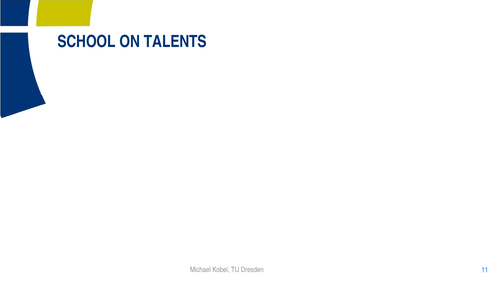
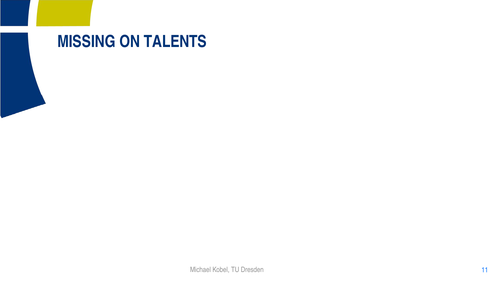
SCHOOL: SCHOOL -> MISSING
